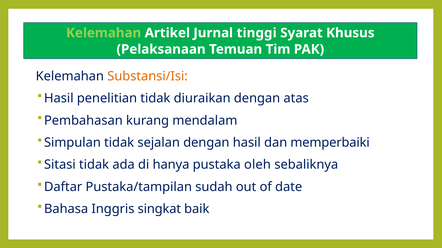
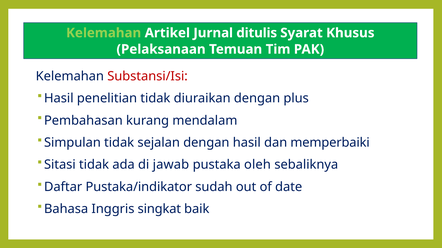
tinggi: tinggi -> ditulis
Substansi/Isi colour: orange -> red
atas: atas -> plus
hanya: hanya -> jawab
Pustaka/tampilan: Pustaka/tampilan -> Pustaka/indikator
